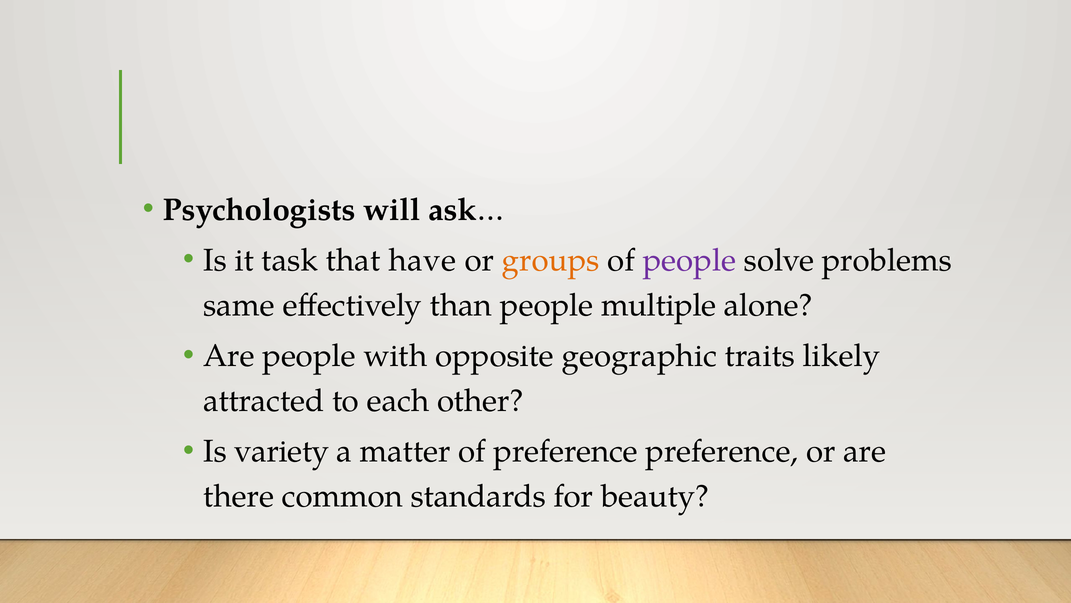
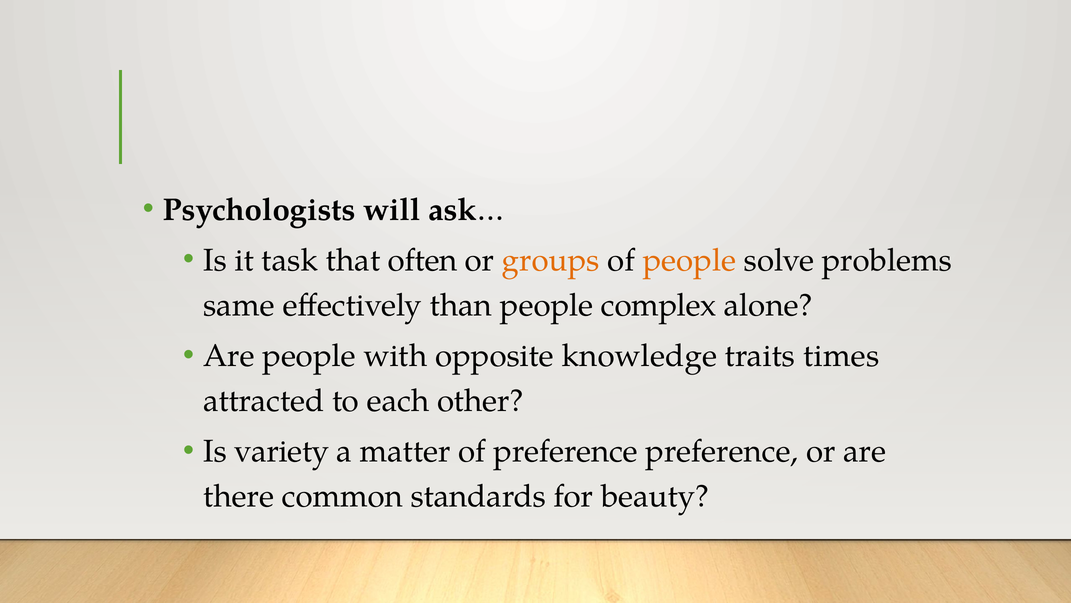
have: have -> often
people at (689, 260) colour: purple -> orange
multiple: multiple -> complex
geographic: geographic -> knowledge
likely: likely -> times
